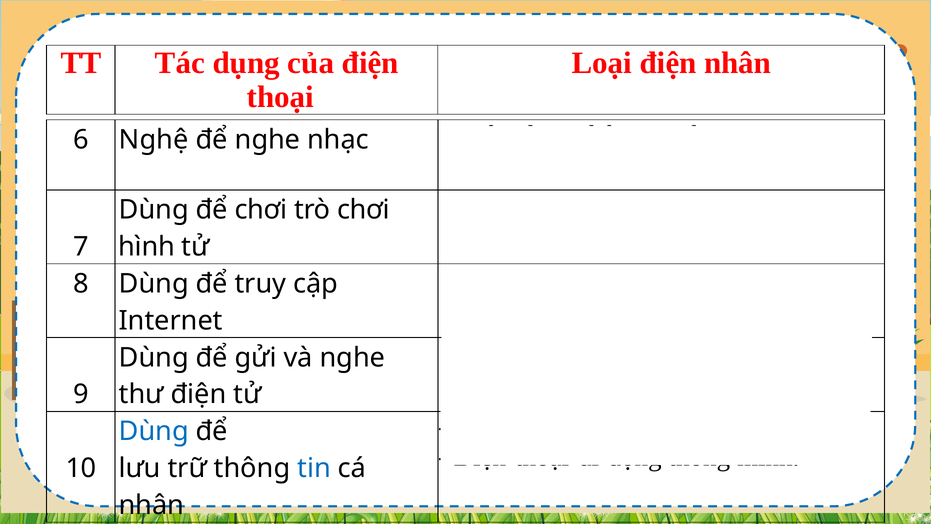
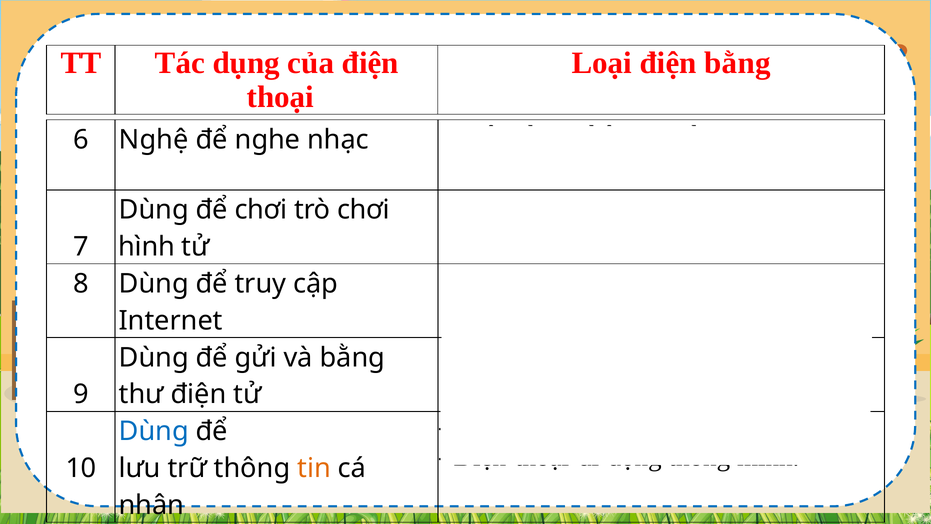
điện nhân: nhân -> bằng
và nghe: nghe -> bằng
tin colour: blue -> orange
